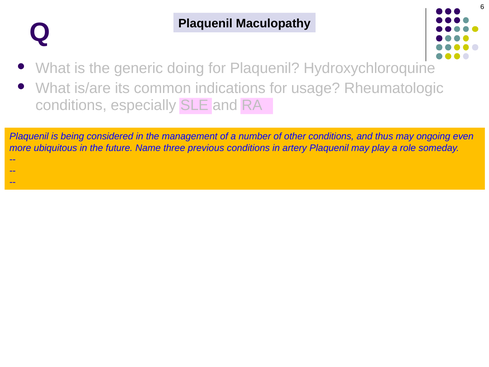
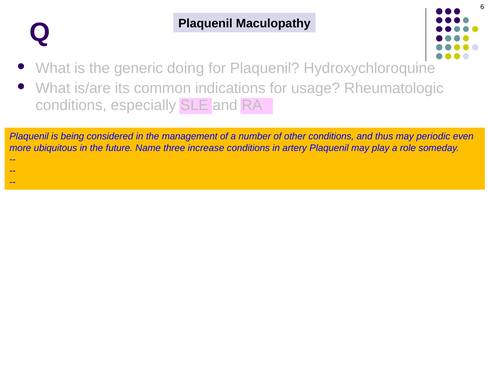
ongoing: ongoing -> periodic
previous: previous -> increase
